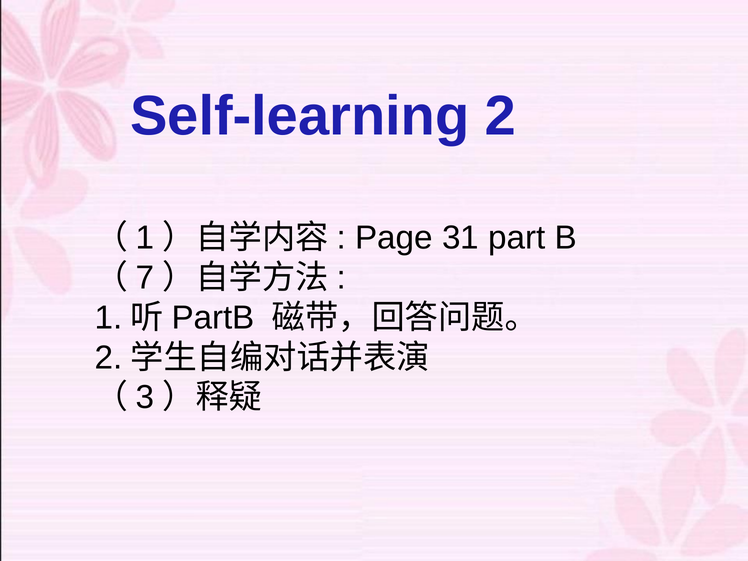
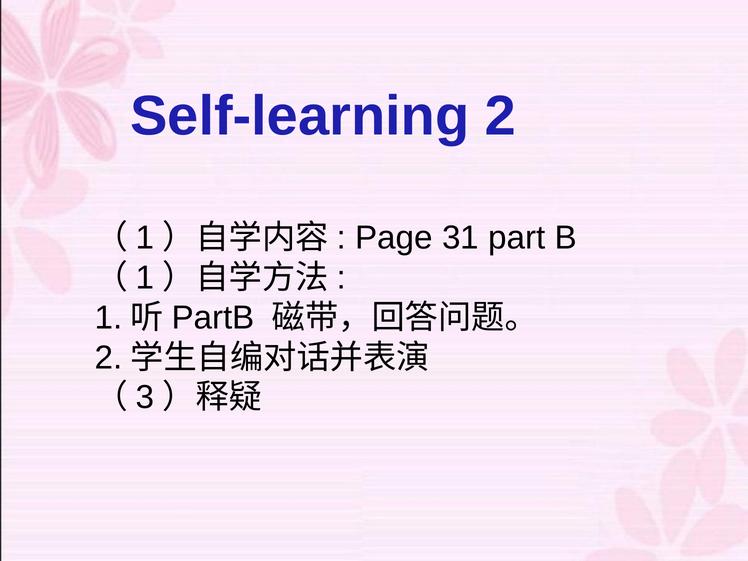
7 at (145, 278): 7 -> 1
